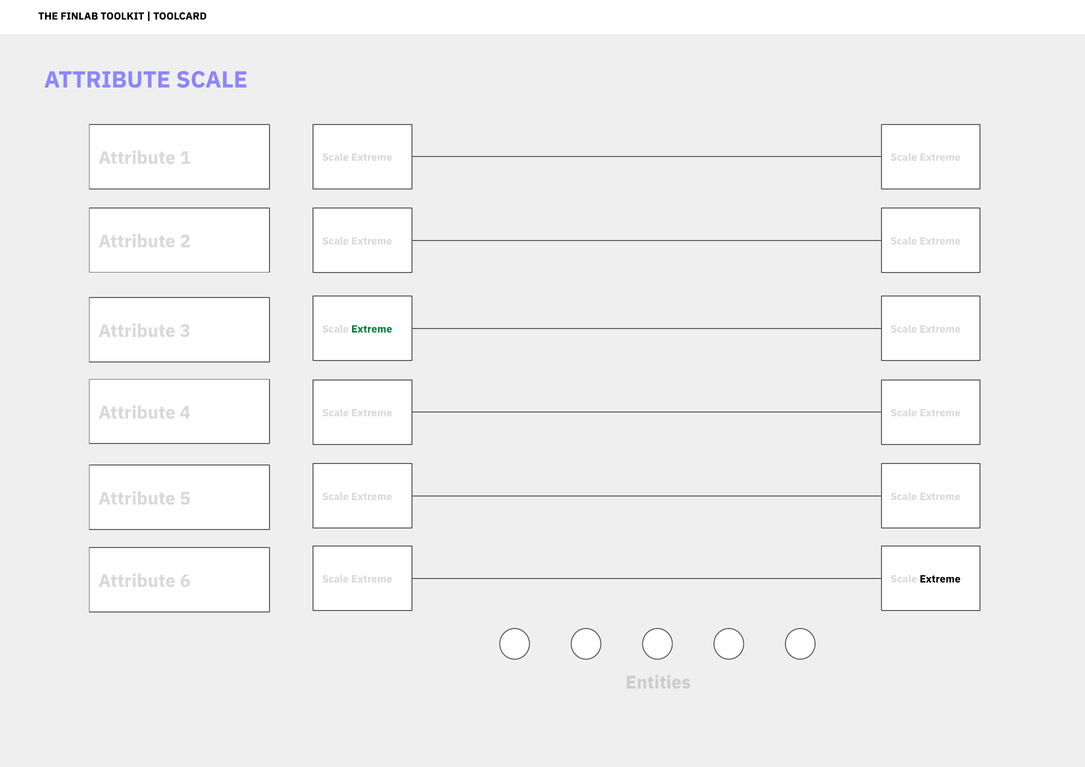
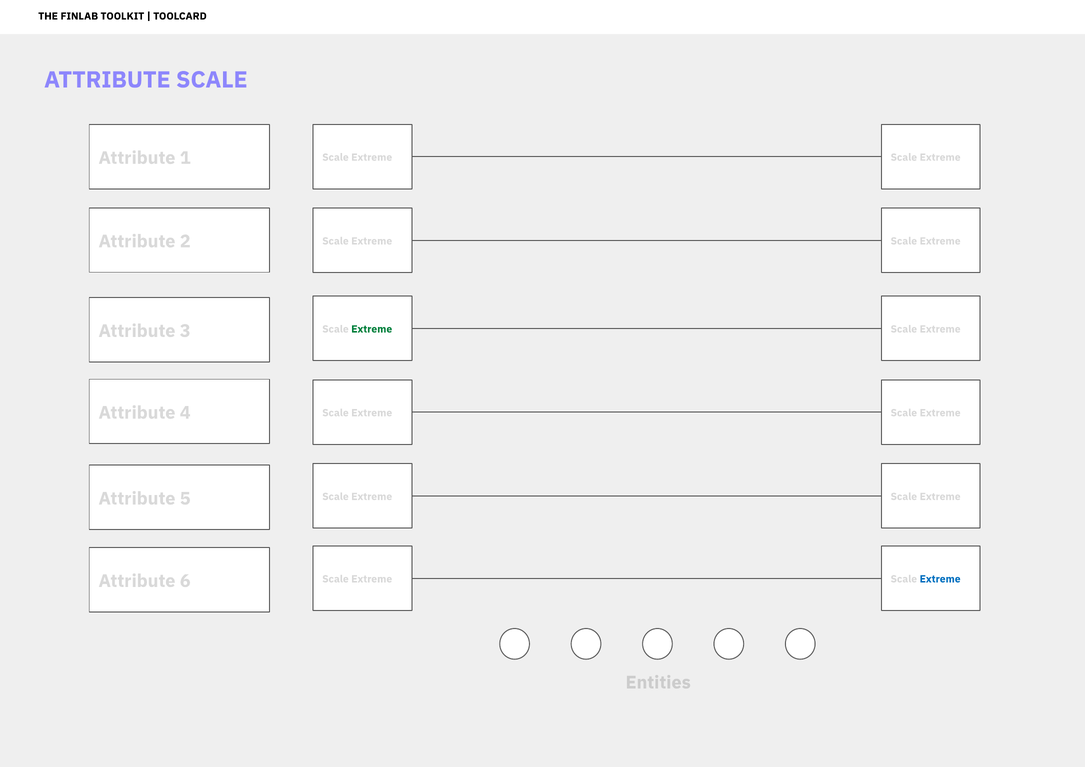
Extreme at (940, 579) colour: black -> blue
